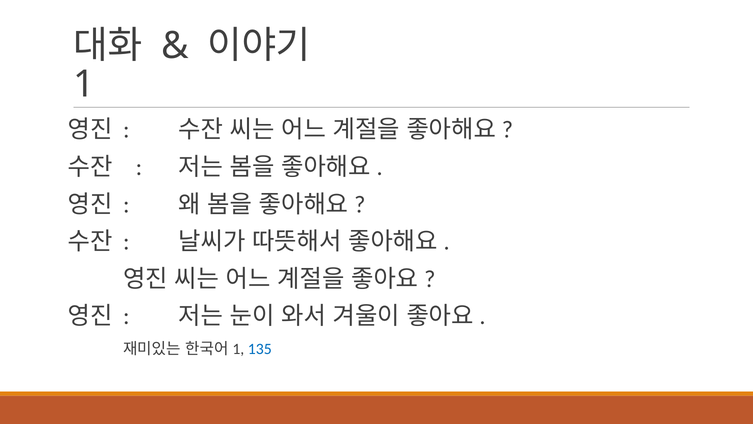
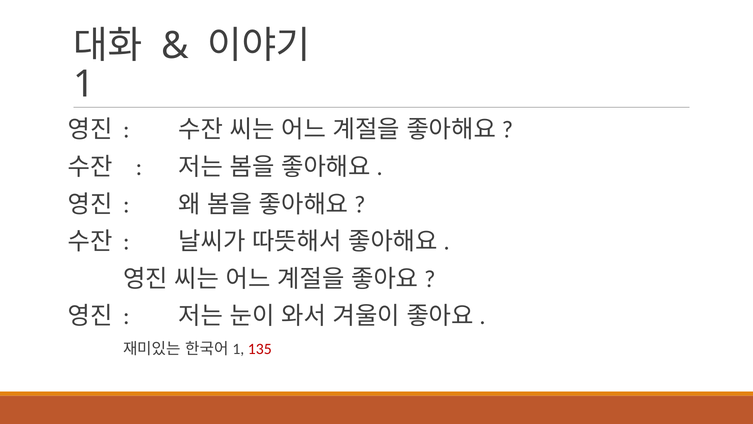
135 colour: blue -> red
